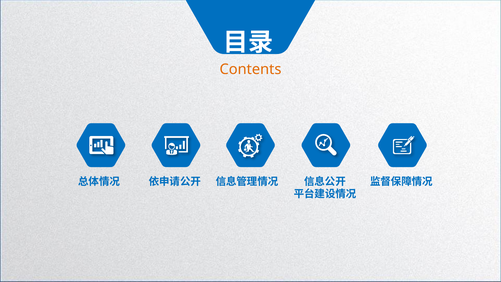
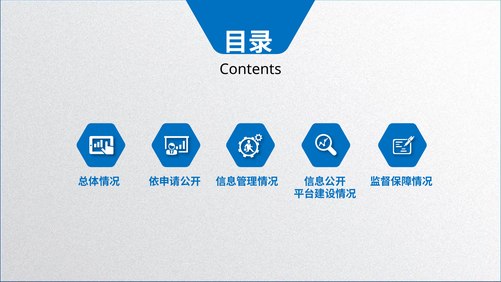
Contents colour: orange -> black
